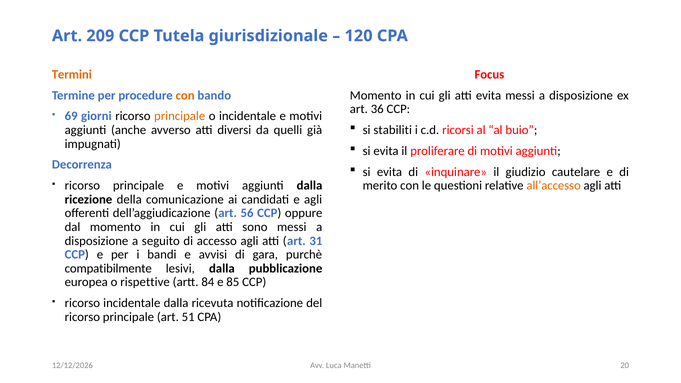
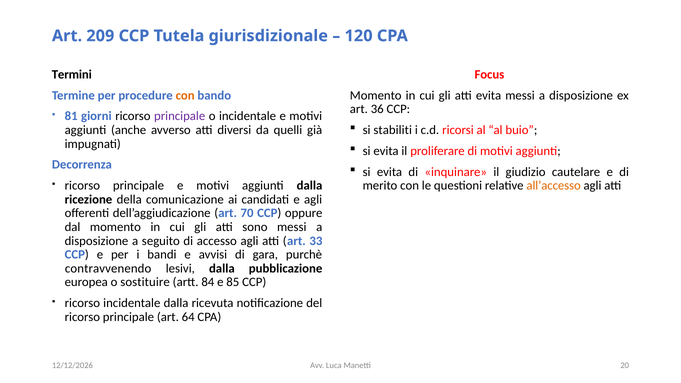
Termini colour: orange -> black
69: 69 -> 81
principale at (180, 116) colour: orange -> purple
56: 56 -> 70
31: 31 -> 33
compatibilmente: compatibilmente -> contravvenendo
rispettive: rispettive -> sostituire
51: 51 -> 64
